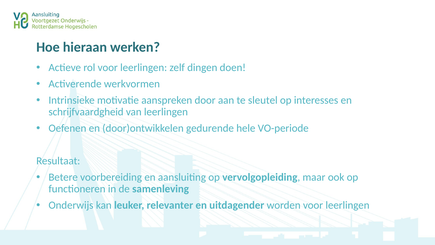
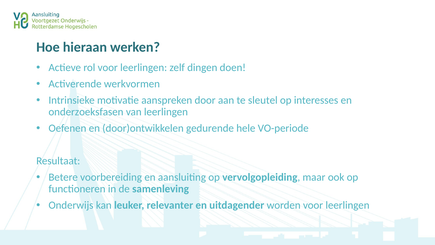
schrijfvaardgheid: schrijfvaardgheid -> onderzoeksfasen
